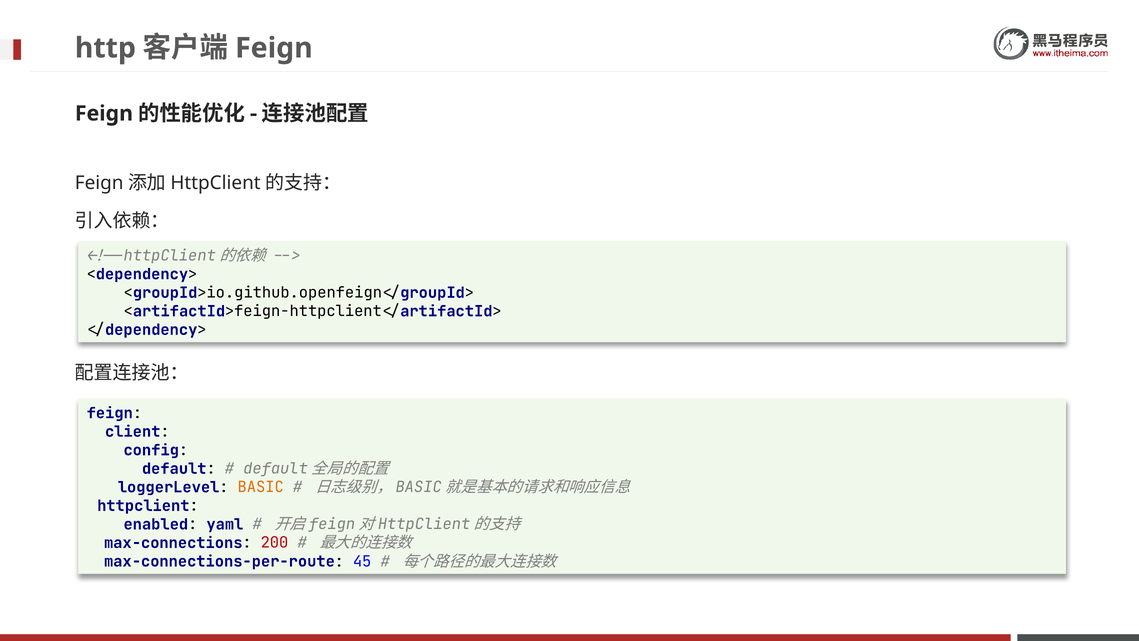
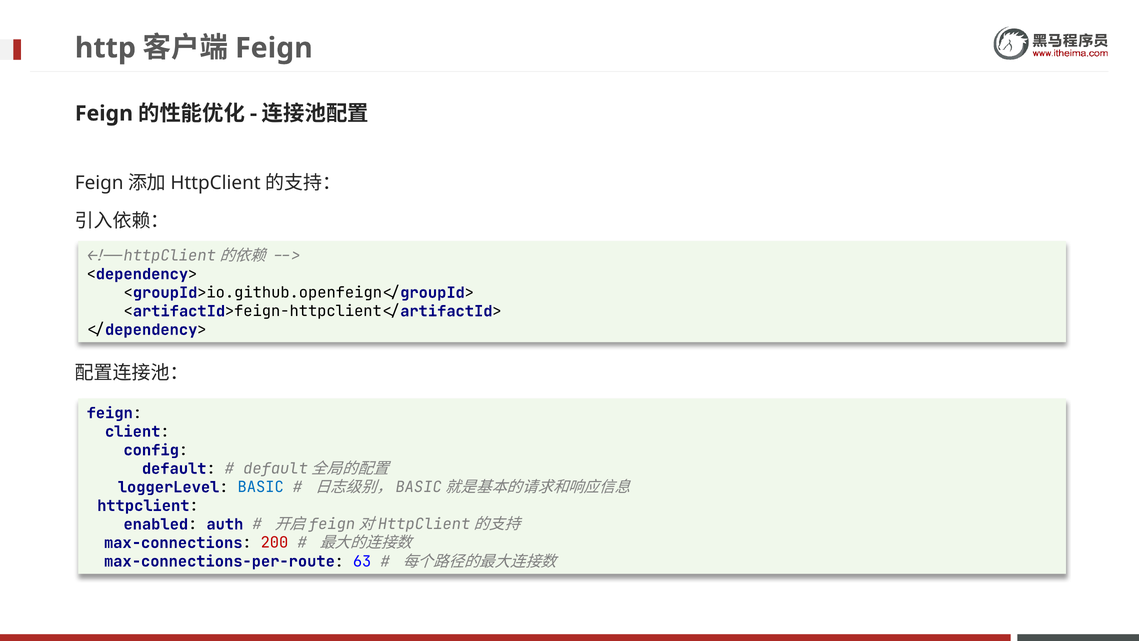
BASIC colour: orange -> blue
yaml: yaml -> auth
45: 45 -> 63
